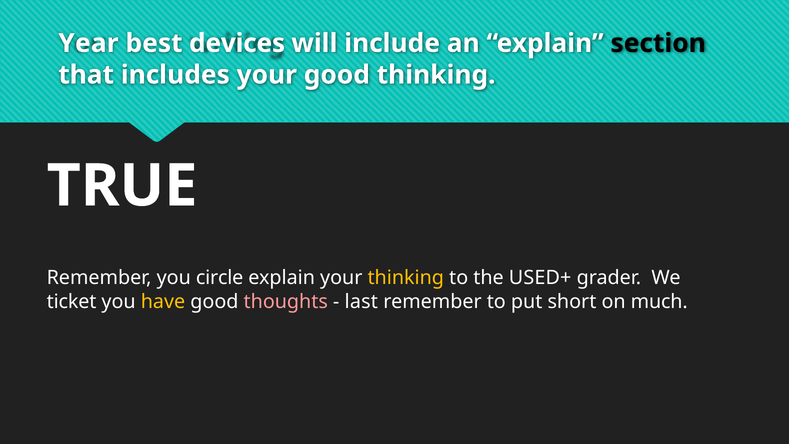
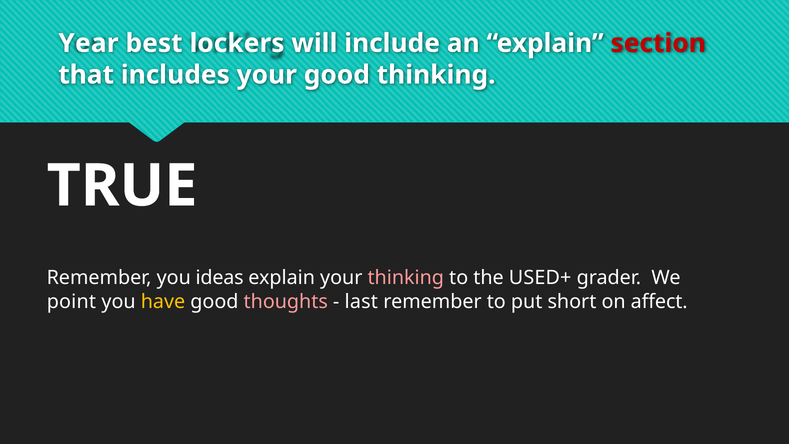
devices: devices -> lockers
section colour: black -> red
circle: circle -> ideas
thinking at (406, 278) colour: yellow -> pink
ticket: ticket -> point
much: much -> affect
